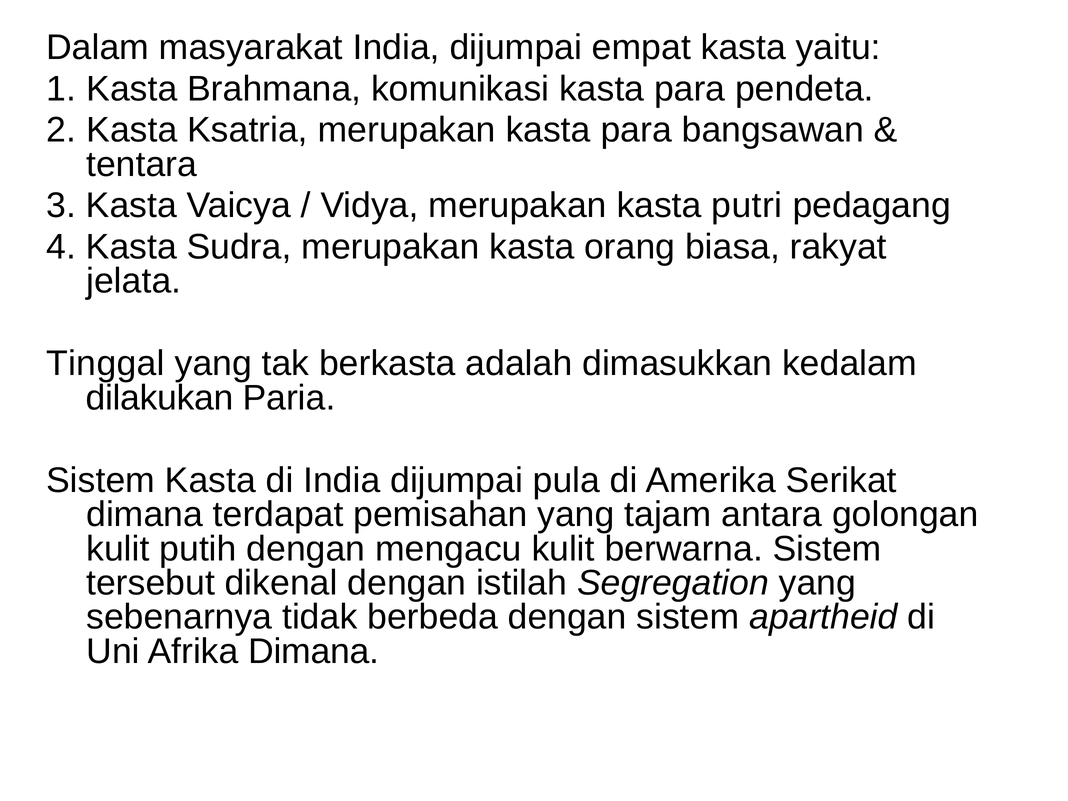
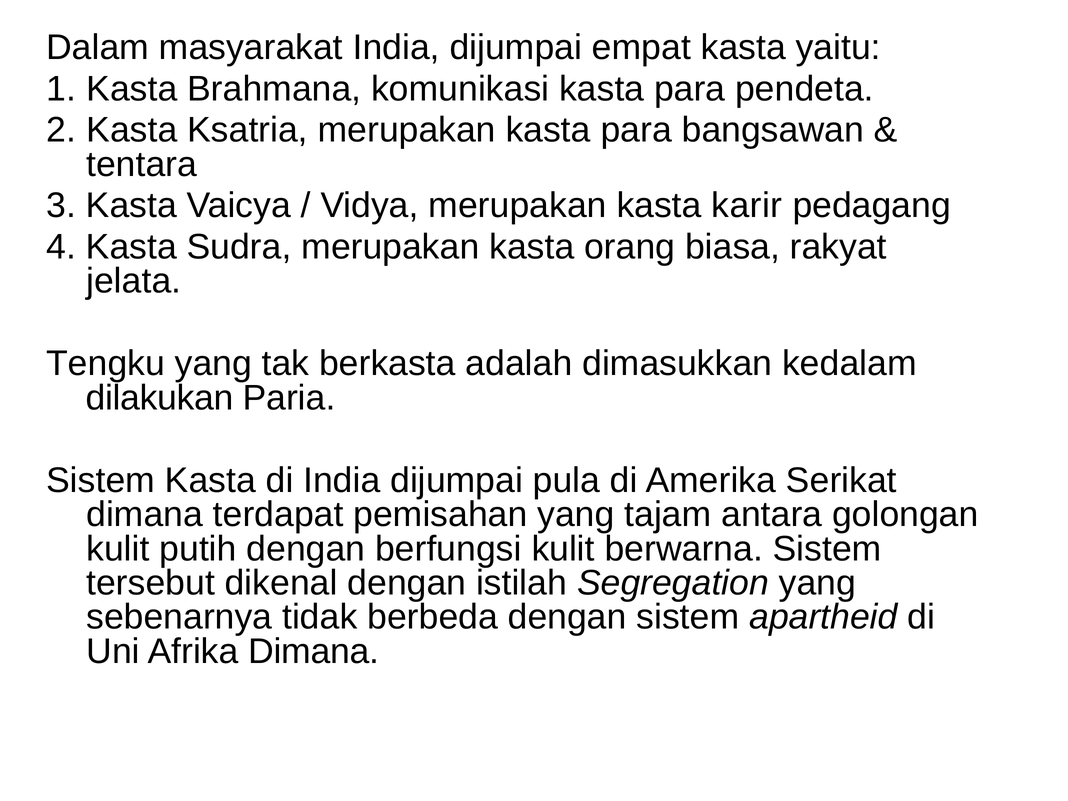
putri: putri -> karir
Tinggal: Tinggal -> Tengku
mengacu: mengacu -> berfungsi
